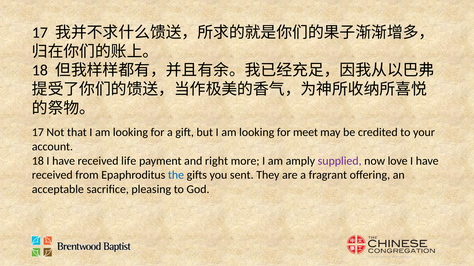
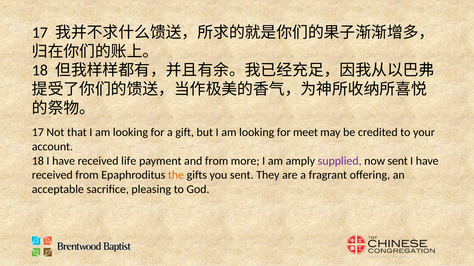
and right: right -> from
now love: love -> sent
the colour: blue -> orange
